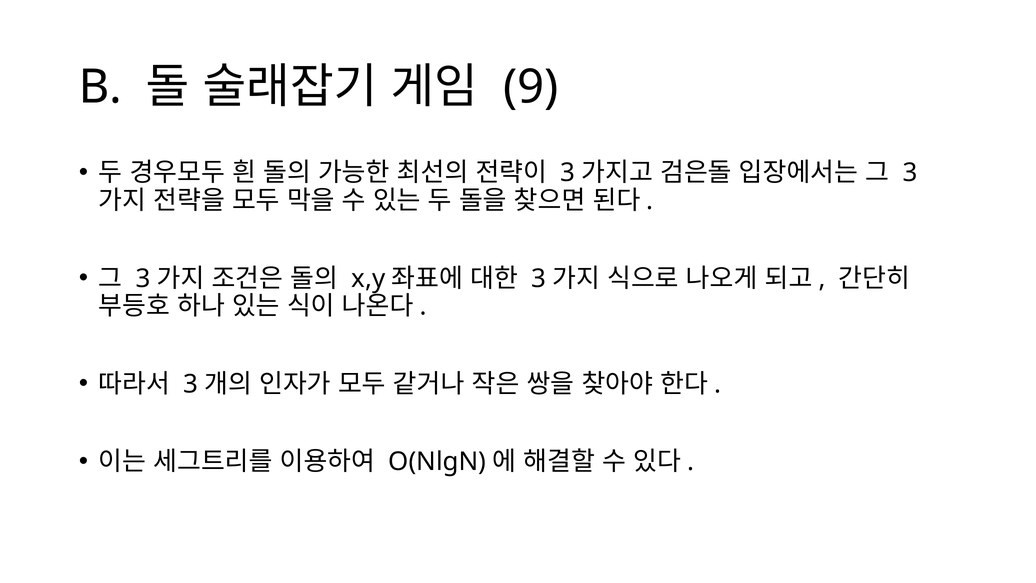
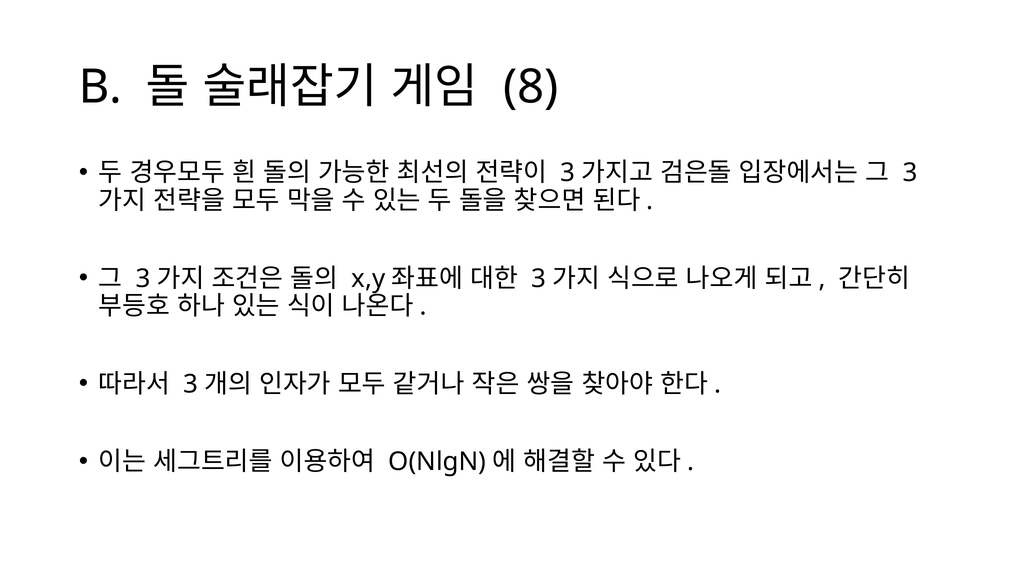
9: 9 -> 8
